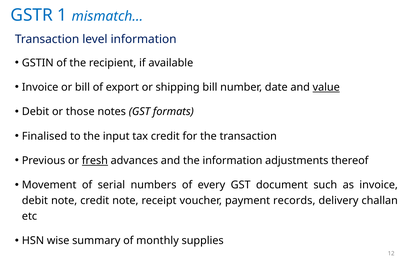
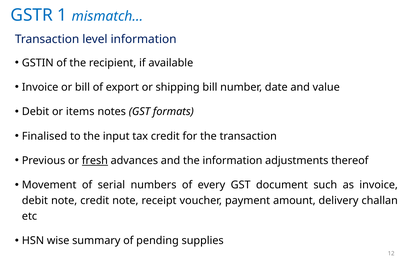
value underline: present -> none
those: those -> items
records: records -> amount
monthly: monthly -> pending
